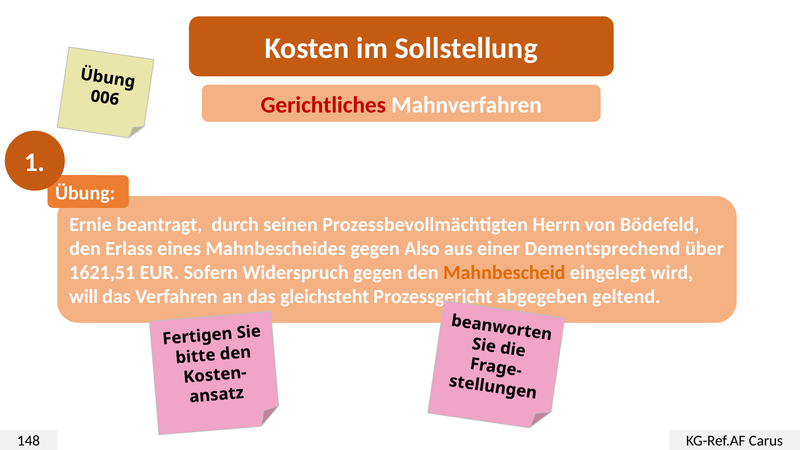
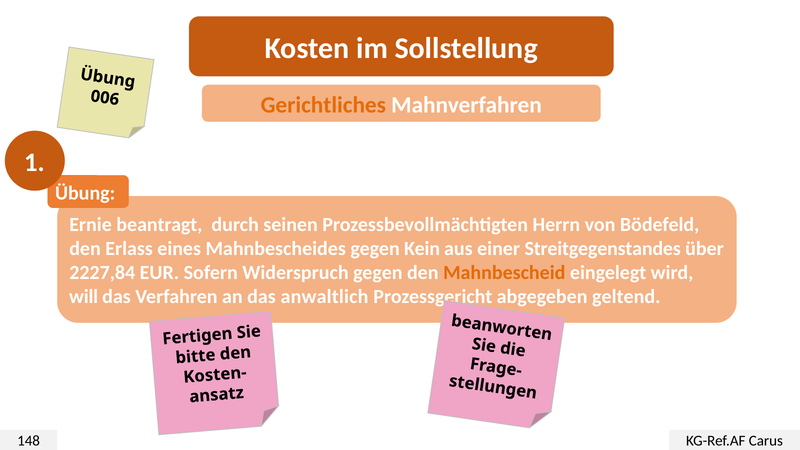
Gerichtliches colour: red -> orange
Also: Also -> Kein
Dementsprechend: Dementsprechend -> Streitgegenstandes
1621,51: 1621,51 -> 2227,84
gleichsteht: gleichsteht -> anwaltlich
